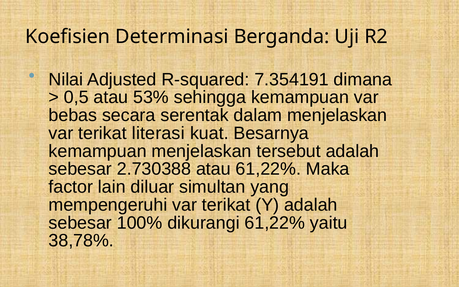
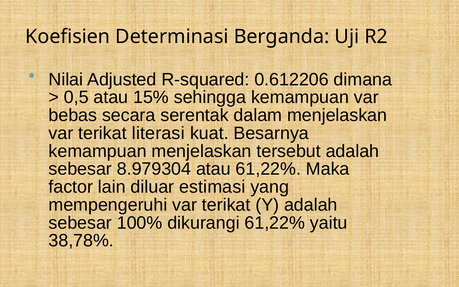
7.354191: 7.354191 -> 0.612206
53%: 53% -> 15%
2.730388: 2.730388 -> 8.979304
simultan: simultan -> estimasi
